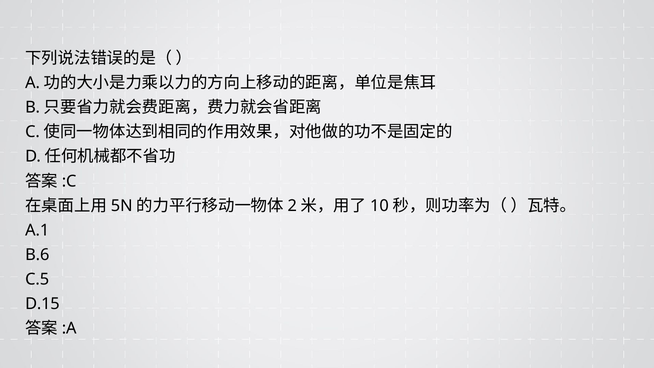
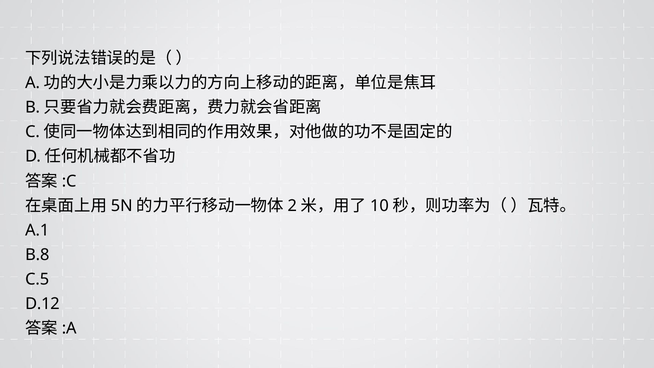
B.6: B.6 -> B.8
D.15: D.15 -> D.12
